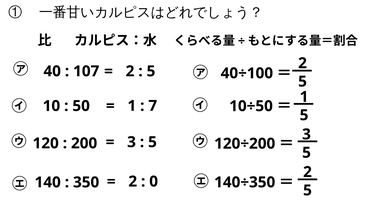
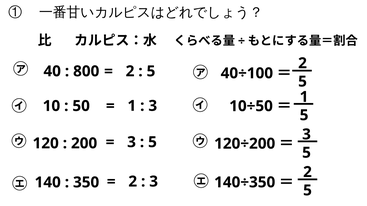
107: 107 -> 800
7 at (153, 106): 7 -> 3
0 at (154, 182): 0 -> 3
